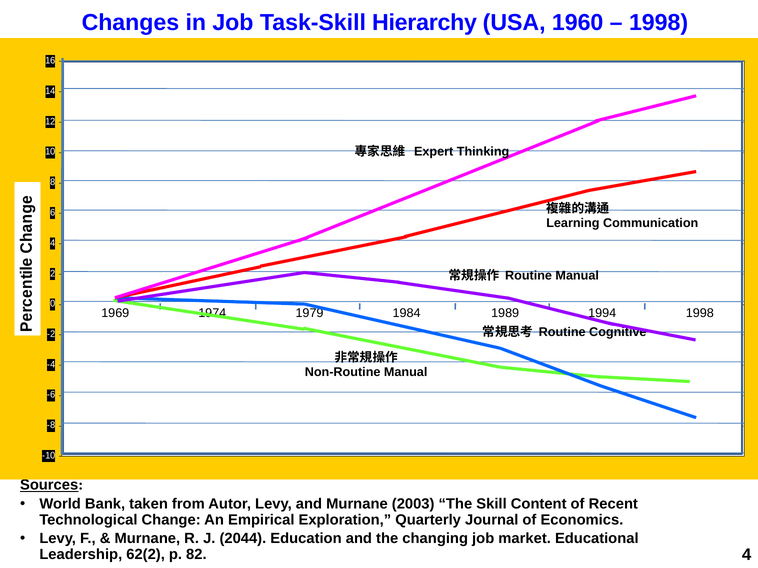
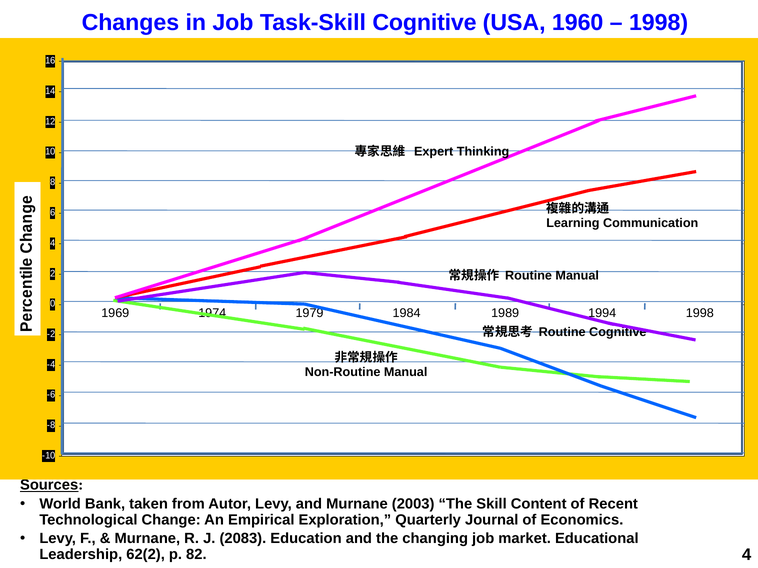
Task-Skill Hierarchy: Hierarchy -> Cognitive
2044: 2044 -> 2083
